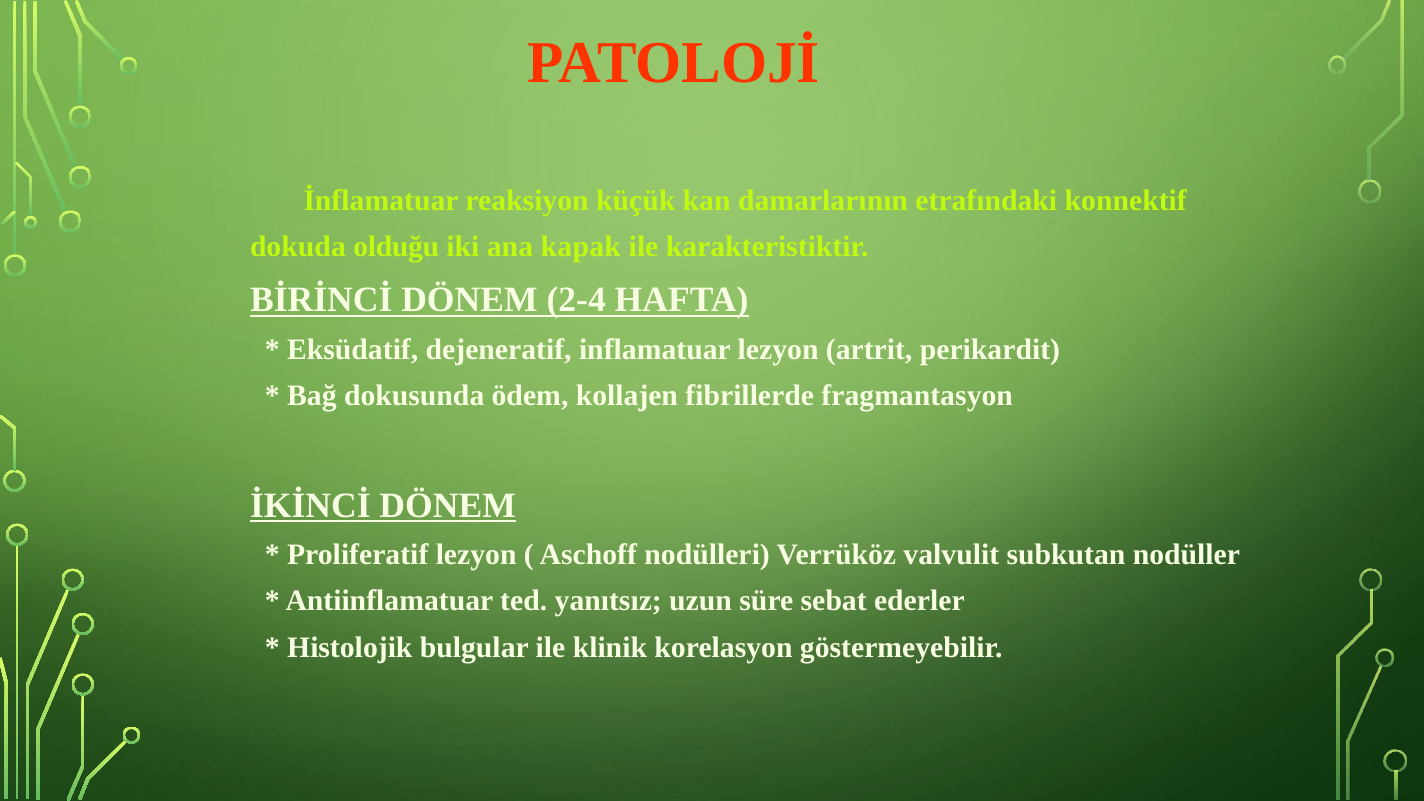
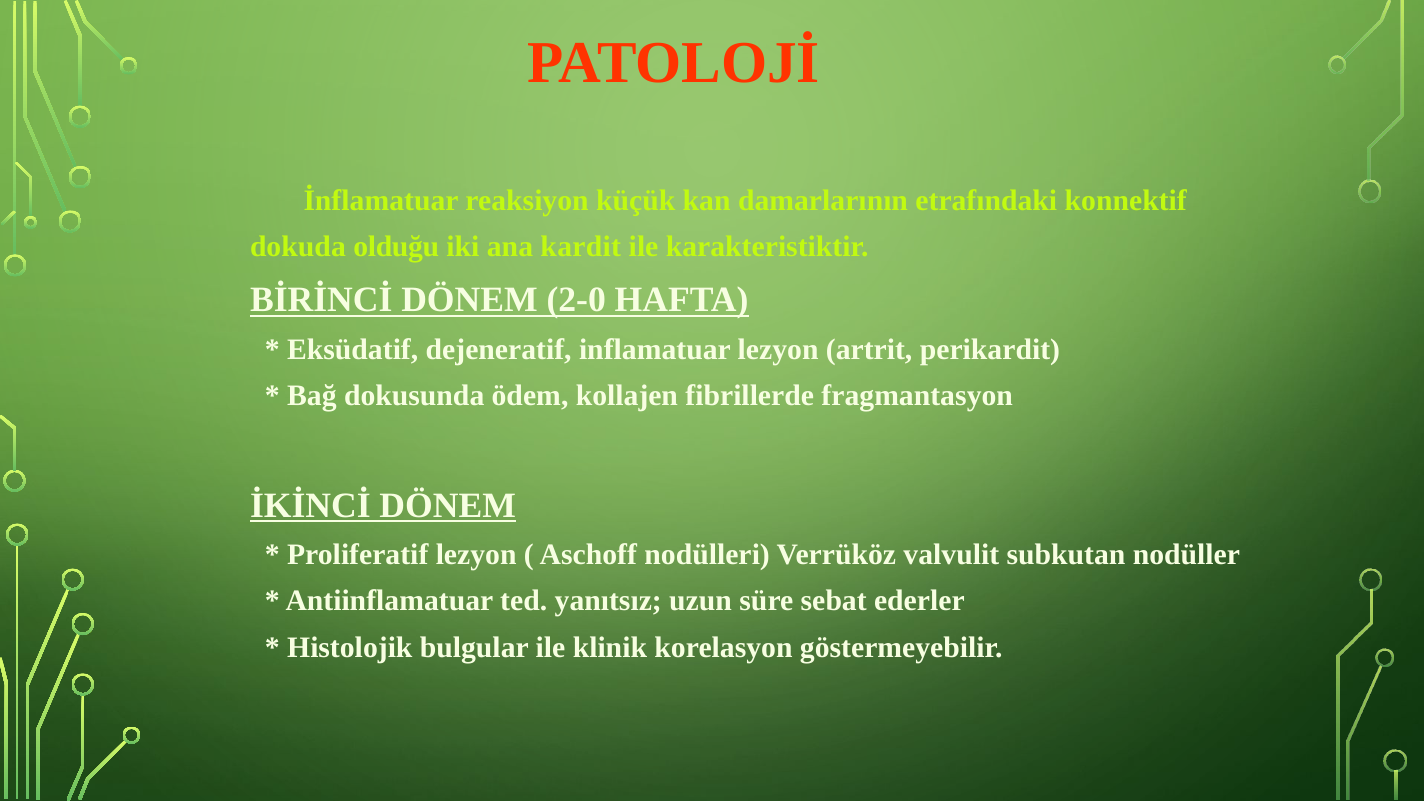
kapak: kapak -> kardit
2-4: 2-4 -> 2-0
